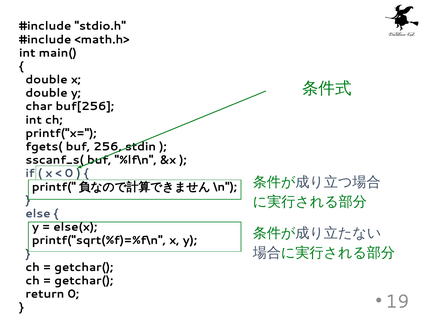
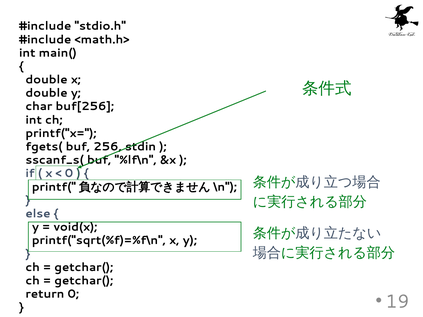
else(x: else(x -> void(x
